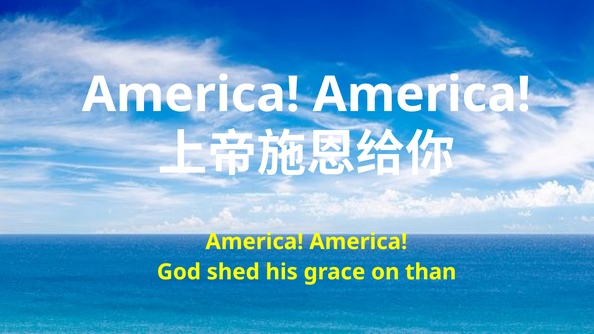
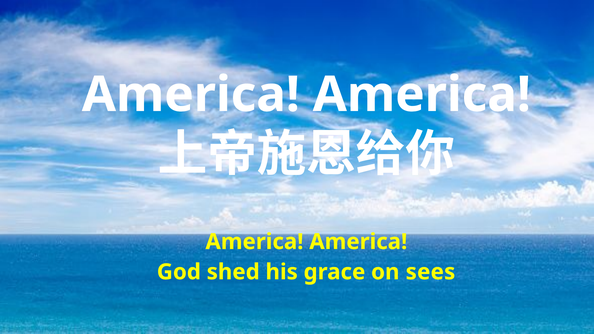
than: than -> sees
